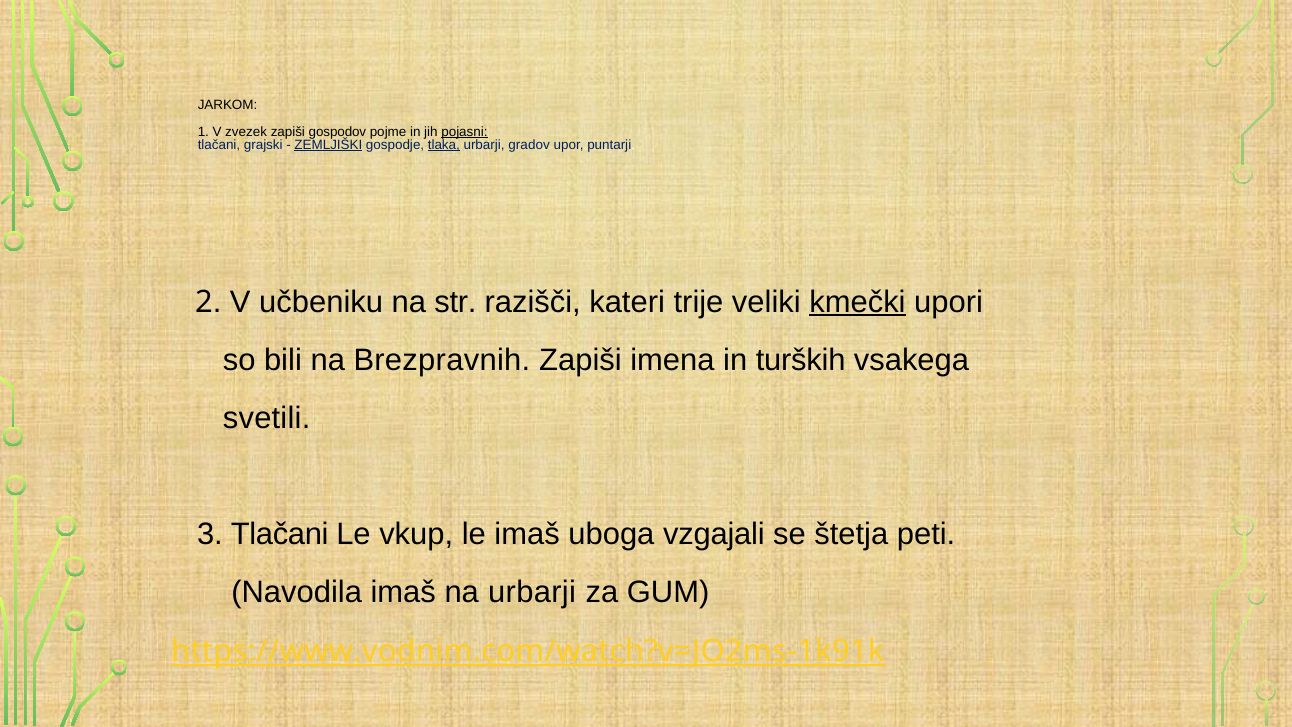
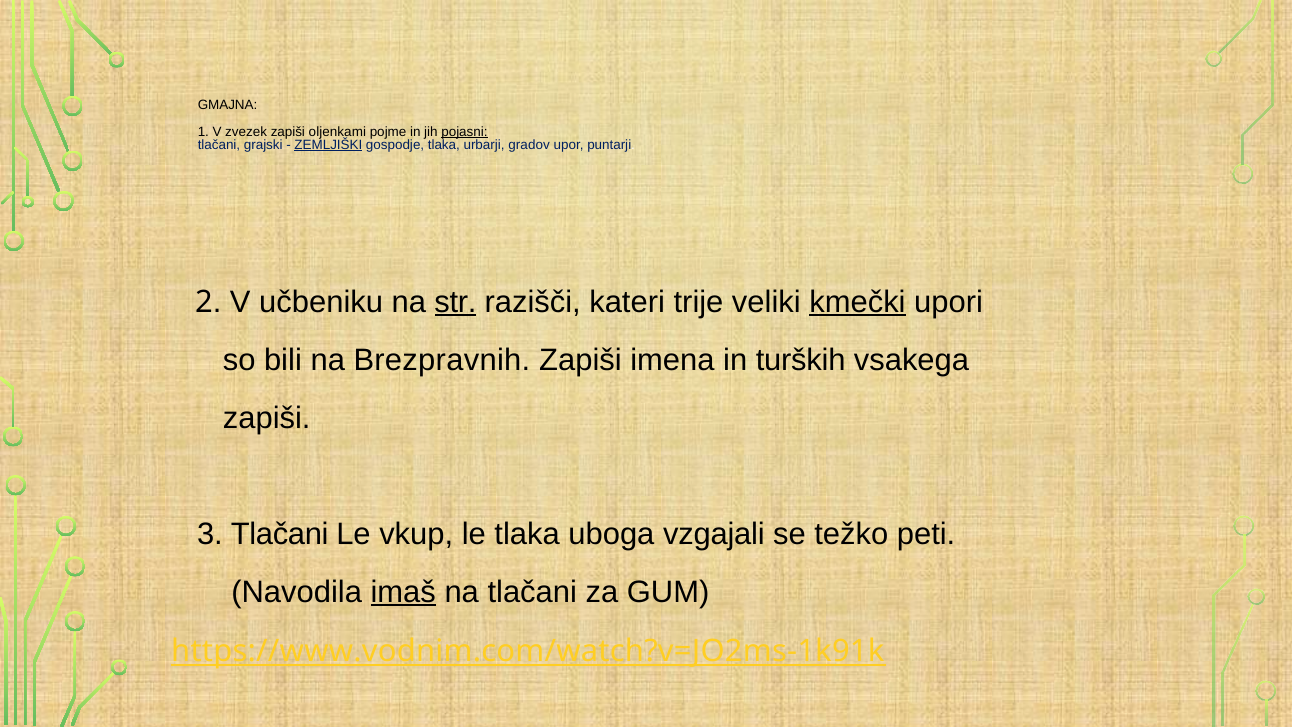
JARKOM: JARKOM -> GMAJNA
gospodov: gospodov -> oljenkami
tlaka at (444, 145) underline: present -> none
str underline: none -> present
svetili at (267, 418): svetili -> zapiši
le imaš: imaš -> tlaka
štetja: štetja -> težko
imaš at (403, 592) underline: none -> present
na urbarji: urbarji -> tlačani
